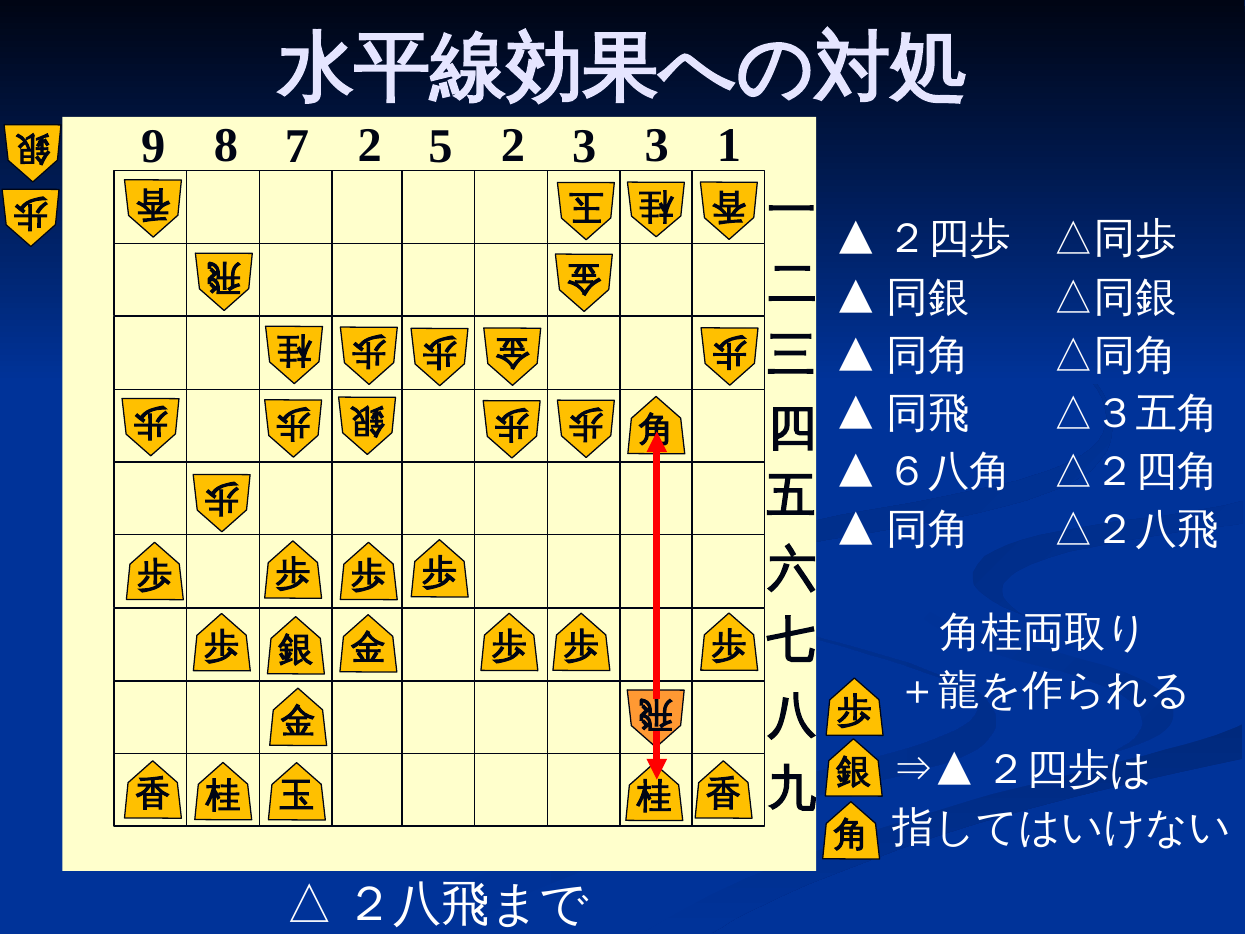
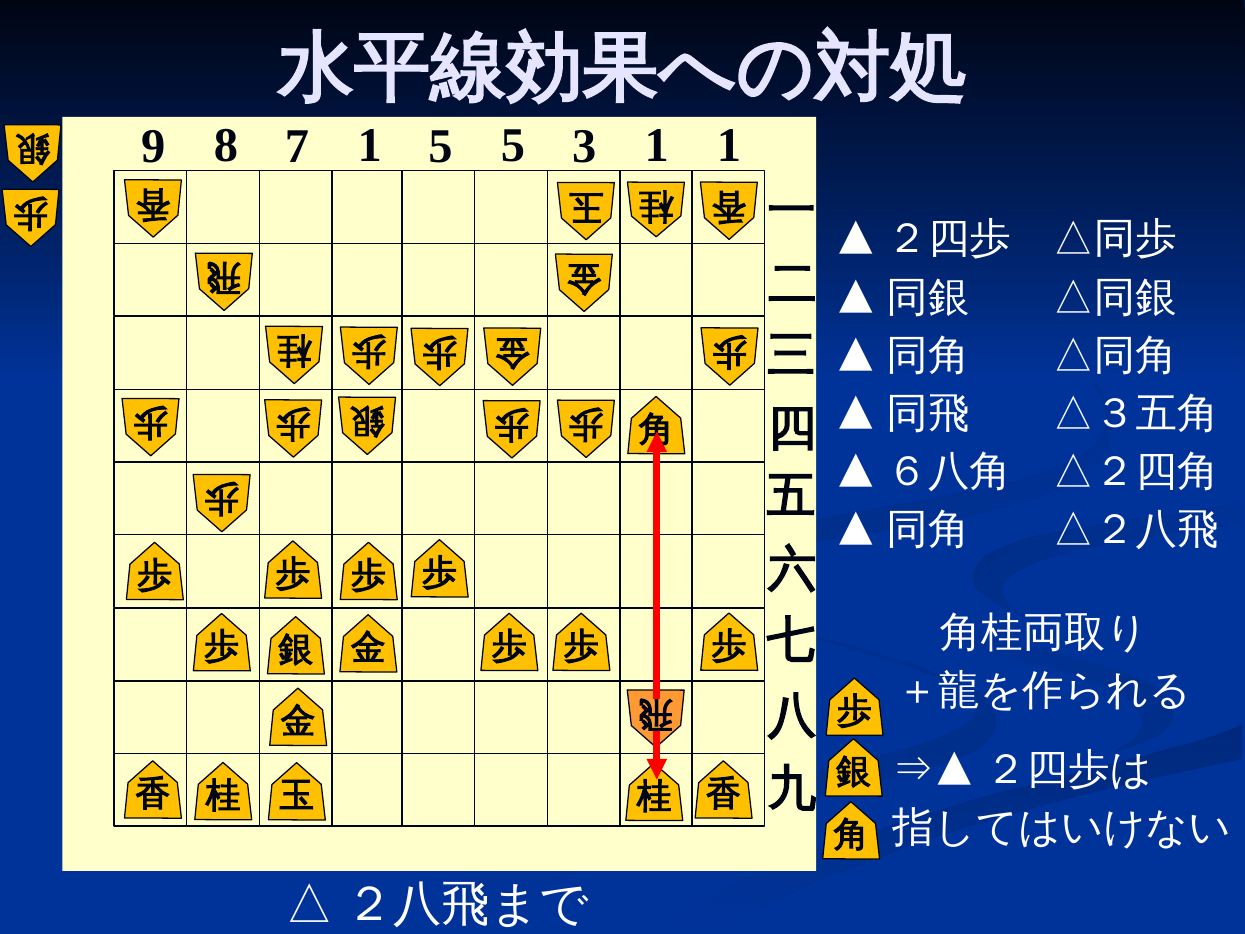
7 2: 2 -> 1
5 2: 2 -> 5
3 3: 3 -> 1
